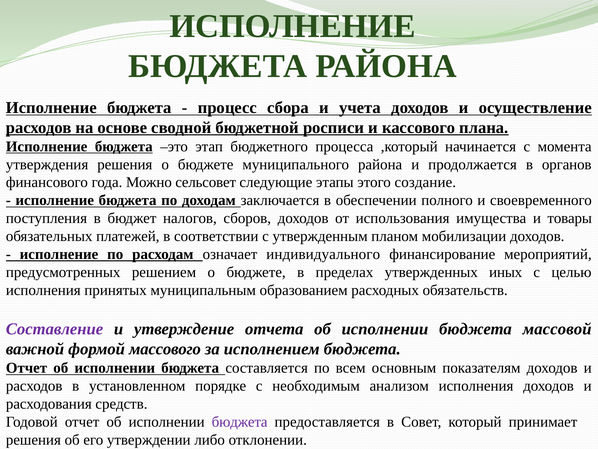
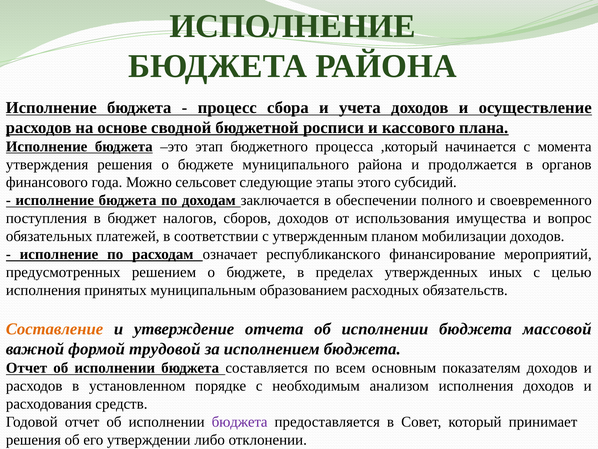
создание: создание -> субсидий
товары: товары -> вопрос
индивидуального: индивидуального -> республиканского
Составление colour: purple -> orange
массового: массового -> трудовой
